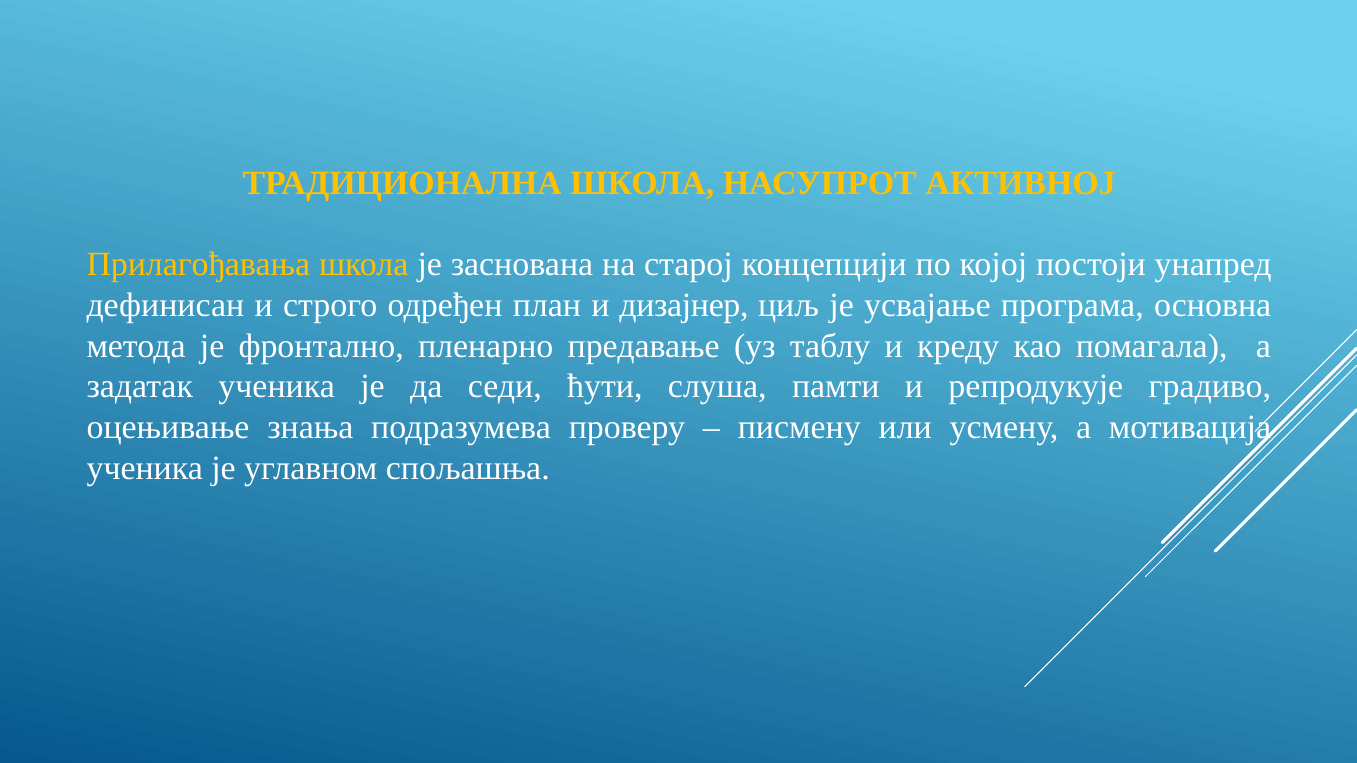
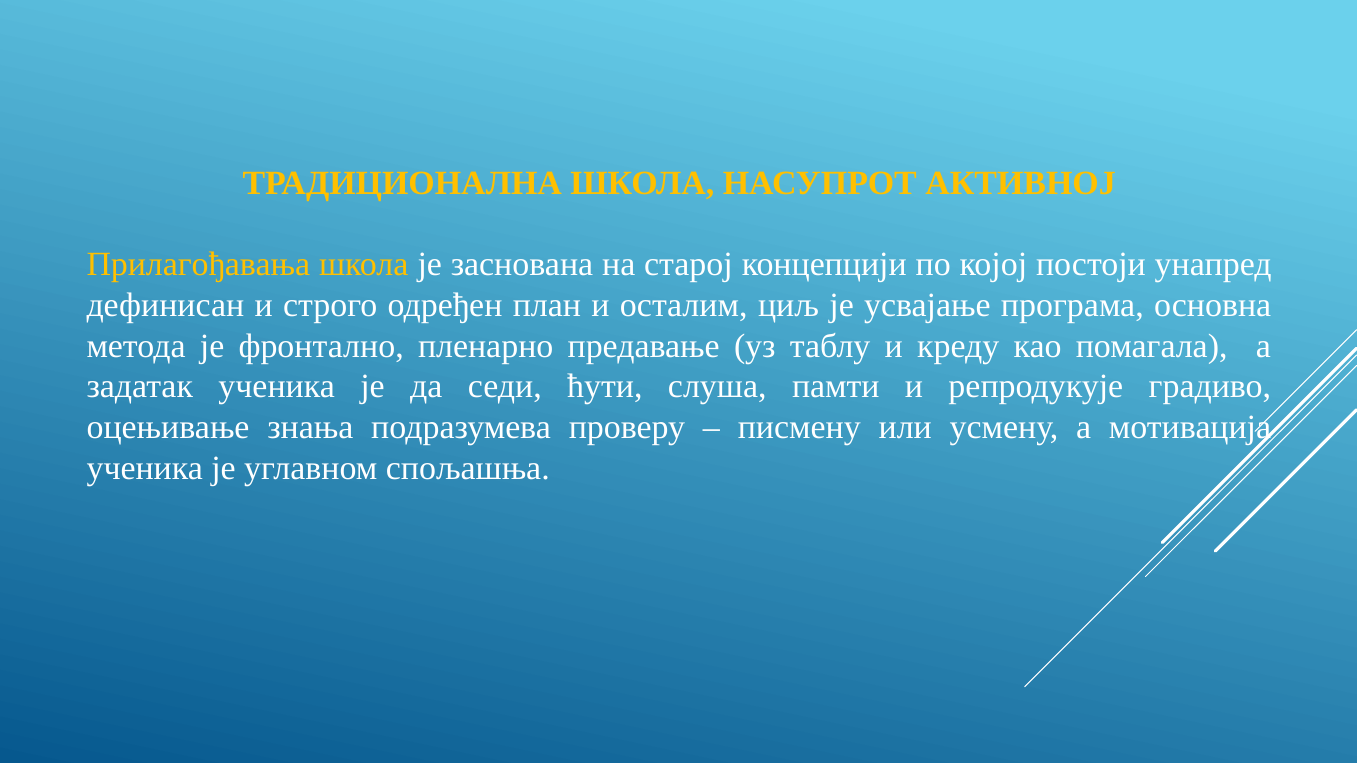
дизајнер: дизајнер -> осталим
